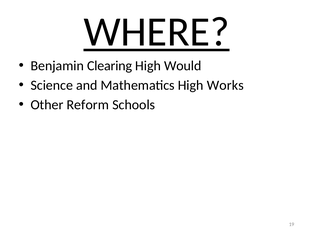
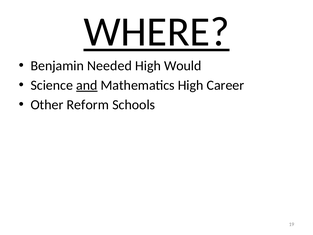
Clearing: Clearing -> Needed
and underline: none -> present
Works: Works -> Career
